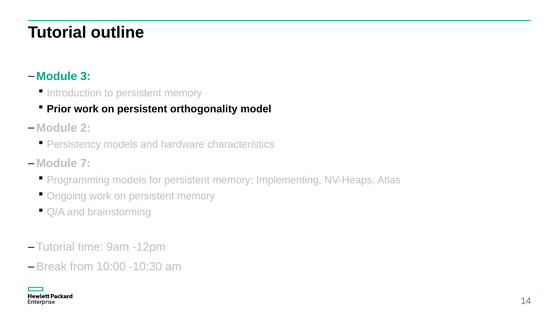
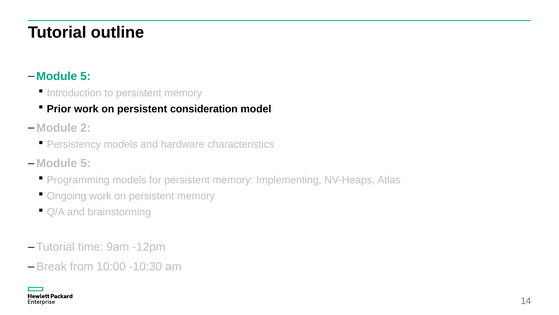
3 at (85, 76): 3 -> 5
orthogonality: orthogonality -> consideration
7 at (85, 163): 7 -> 5
